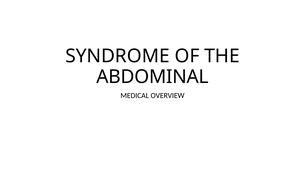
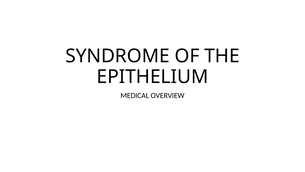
ABDOMINAL: ABDOMINAL -> EPITHELIUM
